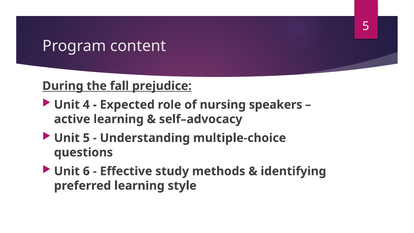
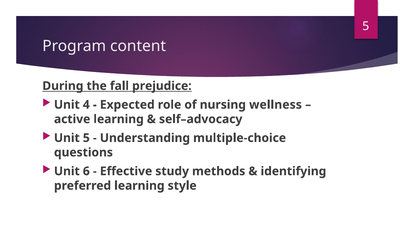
speakers: speakers -> wellness
